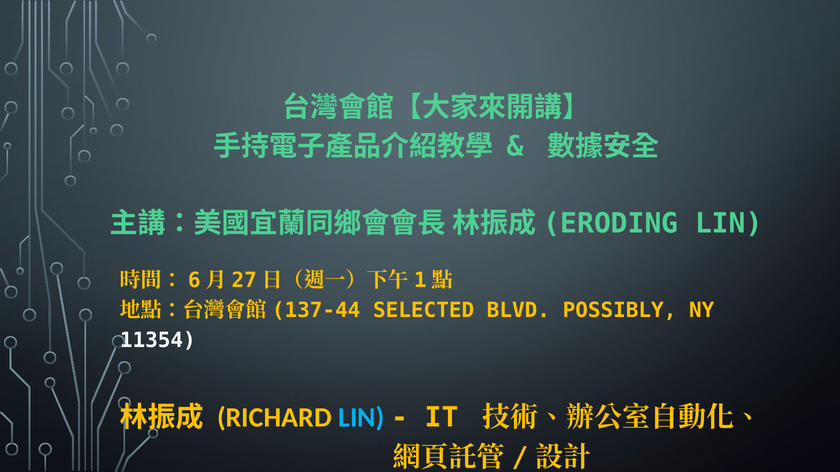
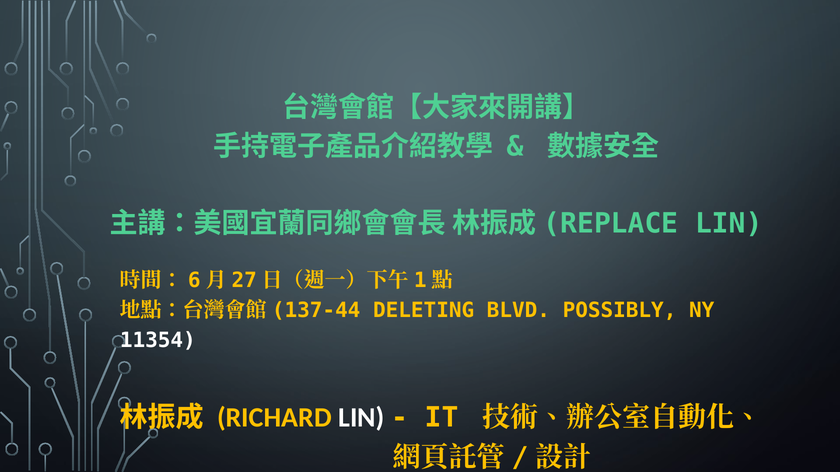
ERODING: ERODING -> REPLACE
SELECTED: SELECTED -> DELETING
LIN at (361, 418) colour: light blue -> white
